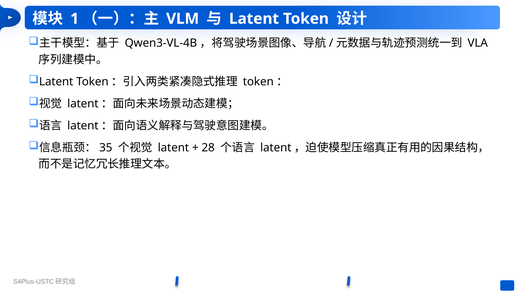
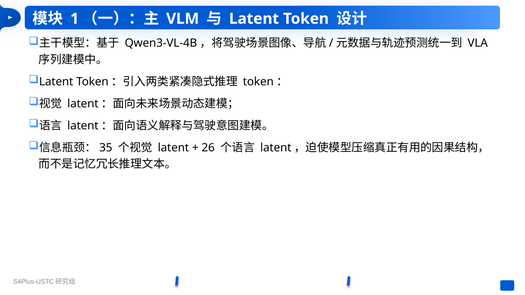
28: 28 -> 26
